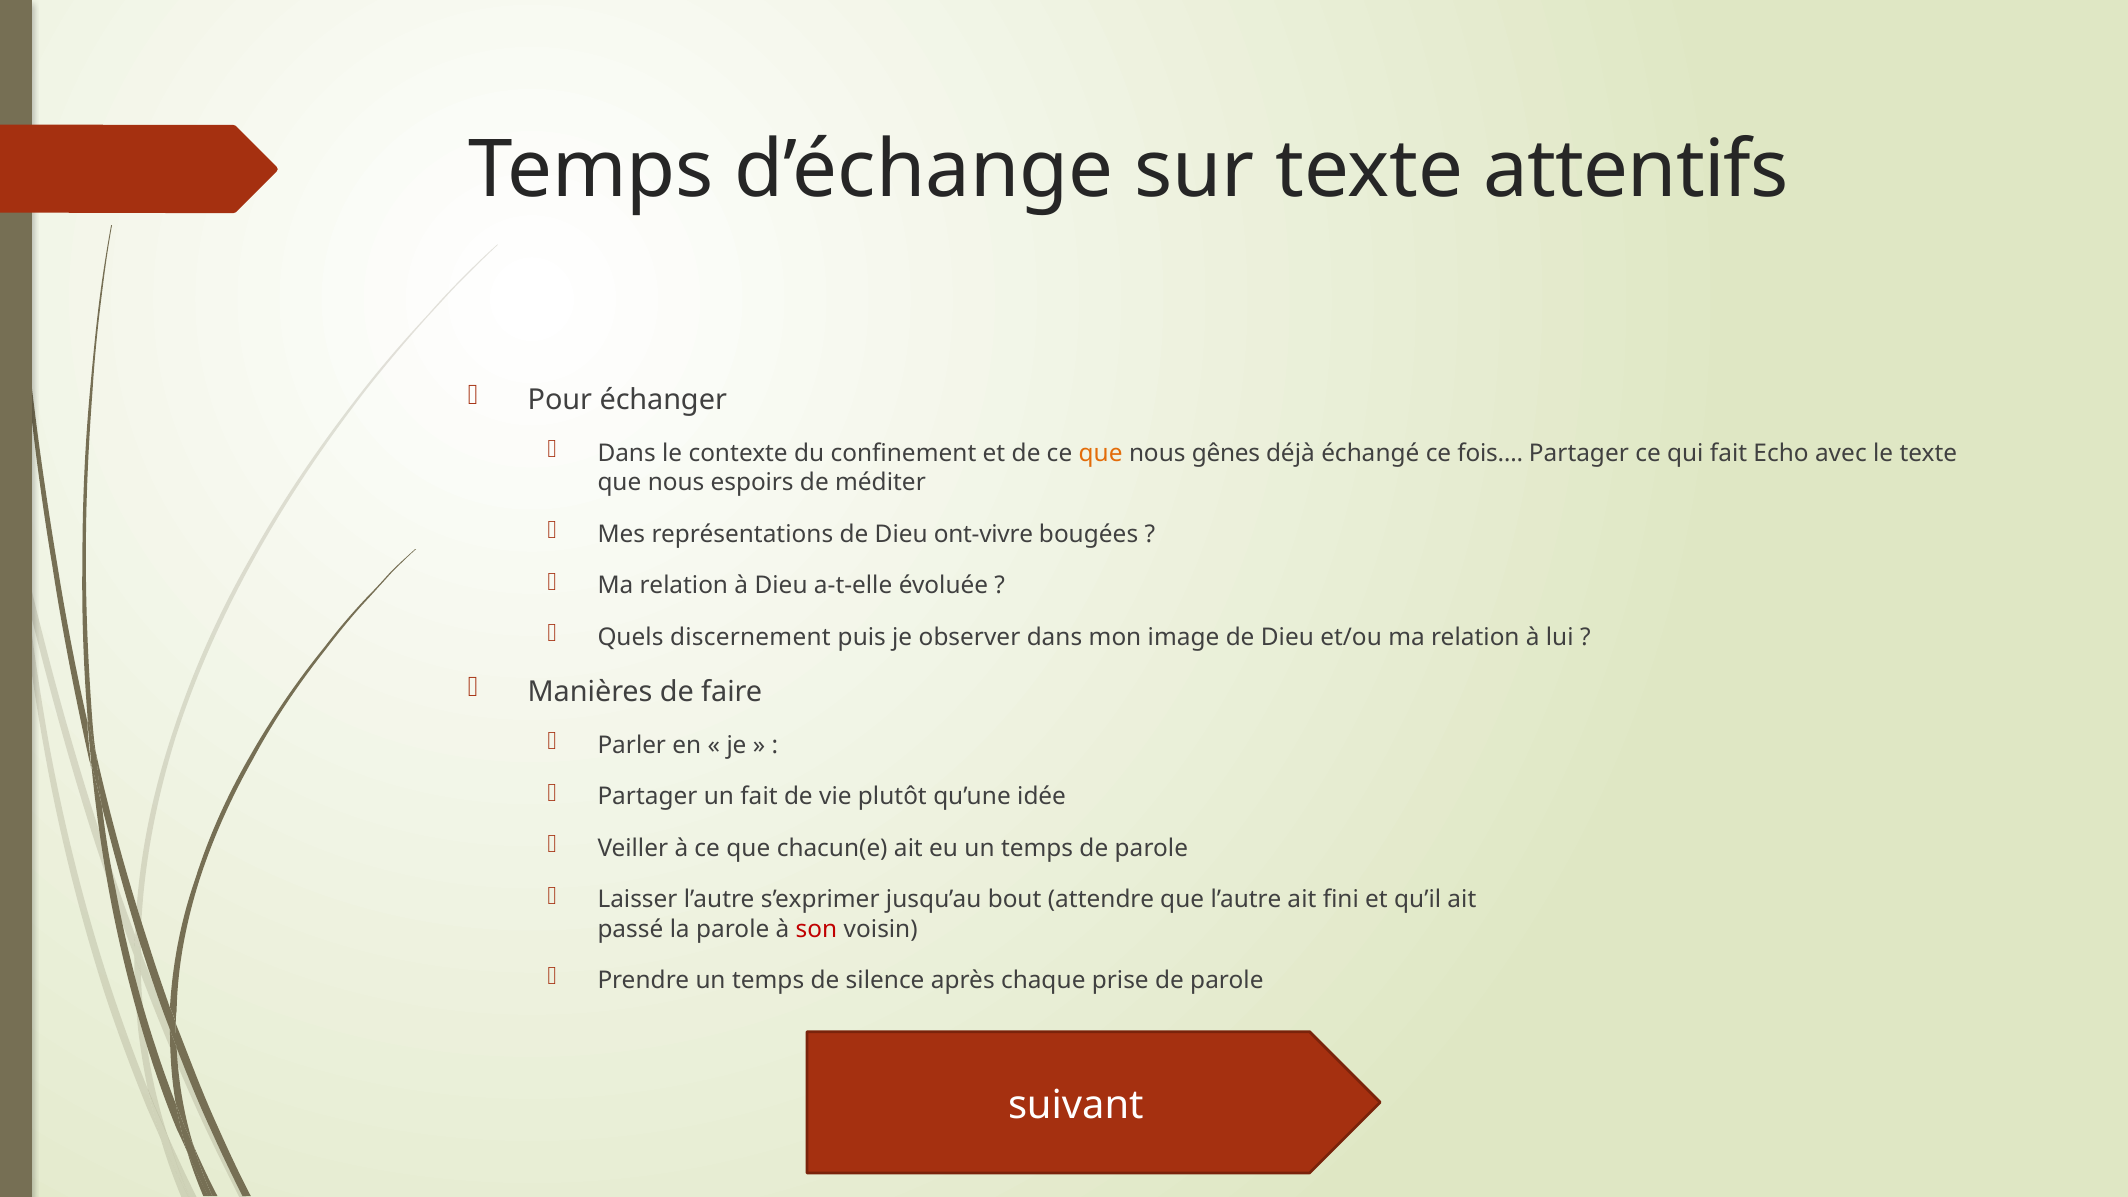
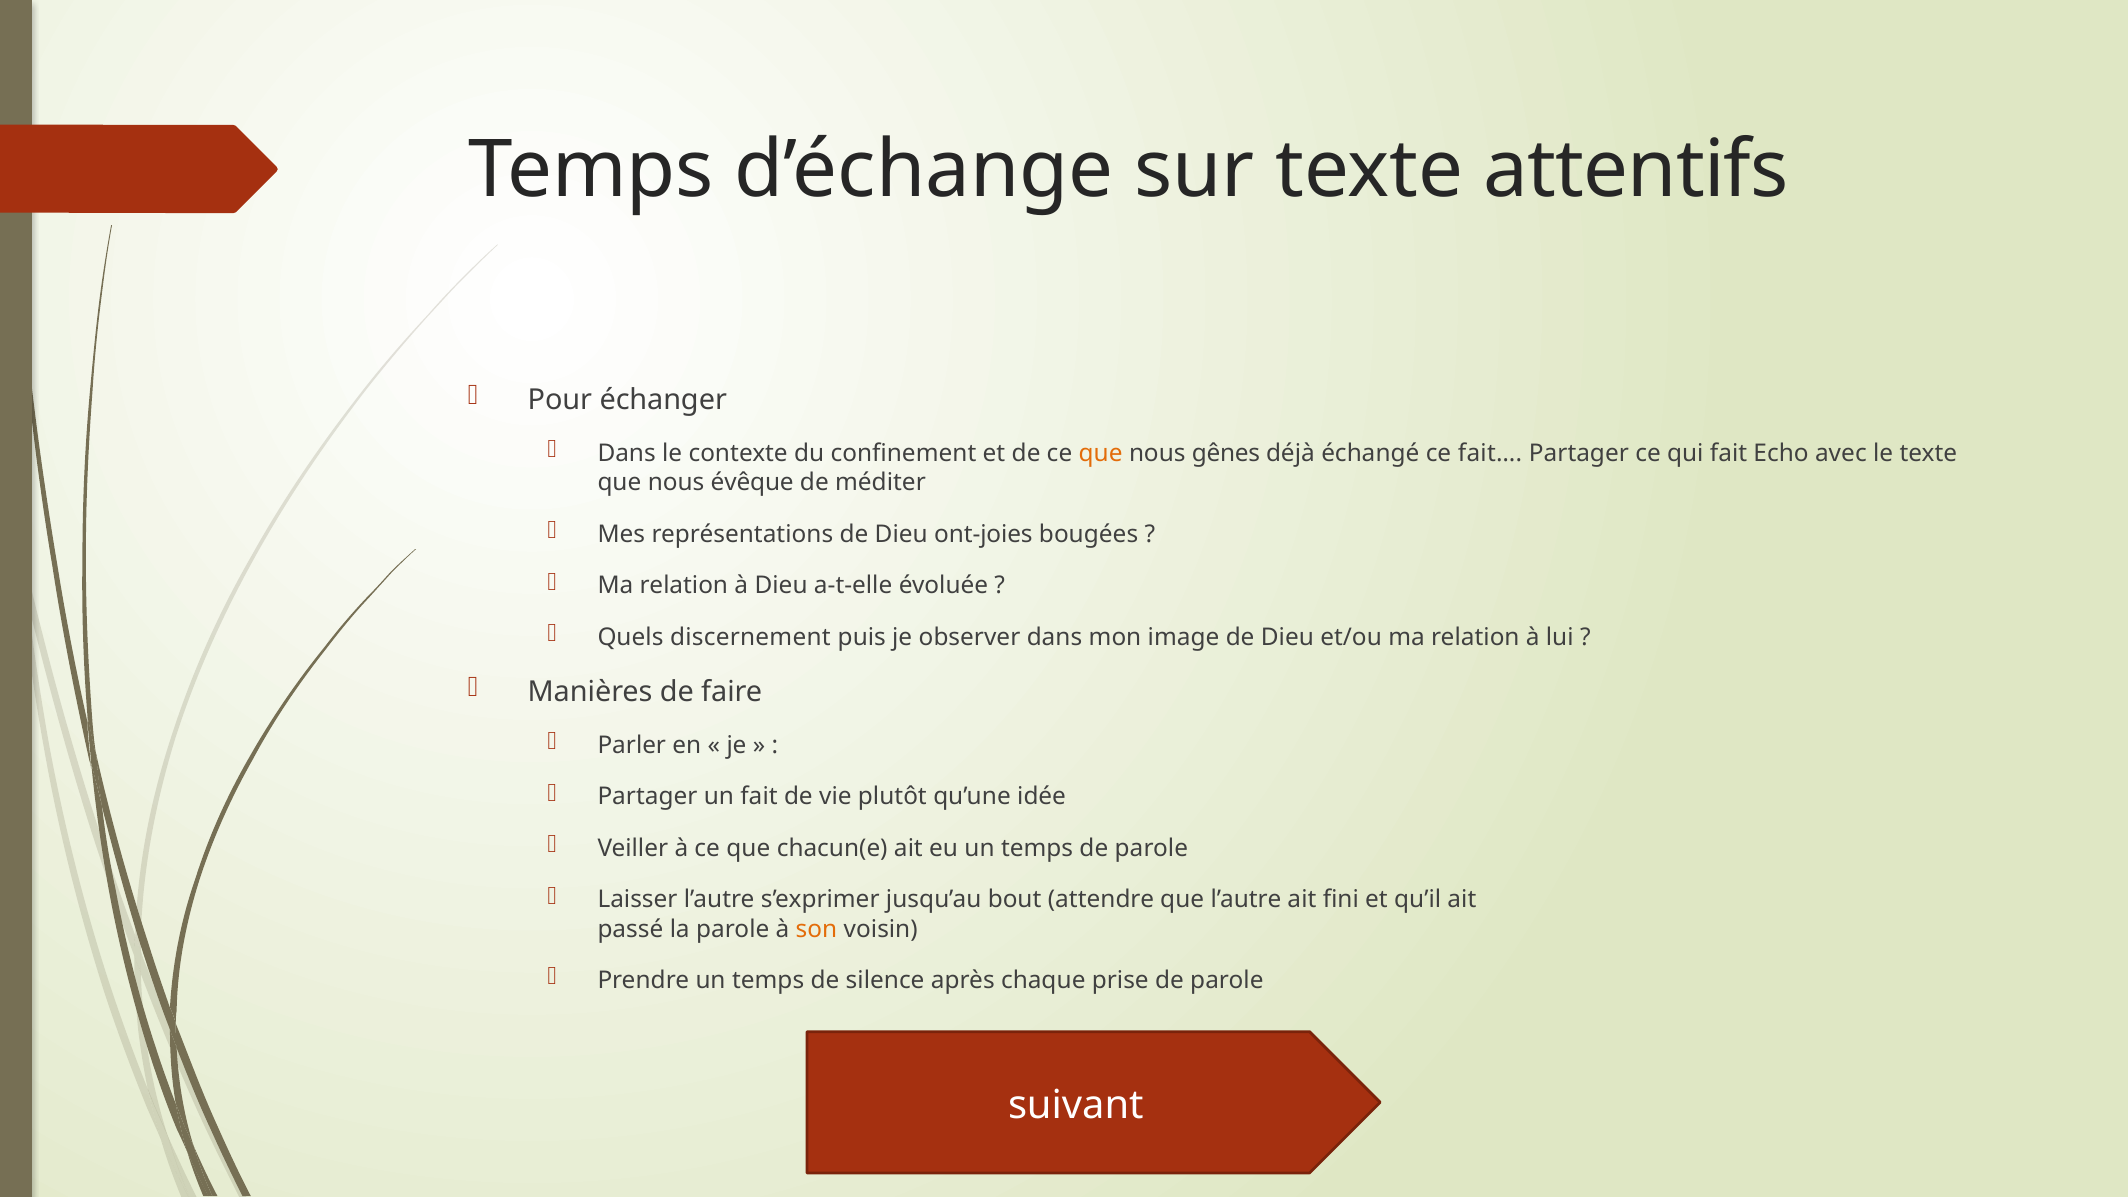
fois…: fois… -> fait…
espoirs: espoirs -> évêque
ont-vivre: ont-vivre -> ont-joies
son colour: red -> orange
